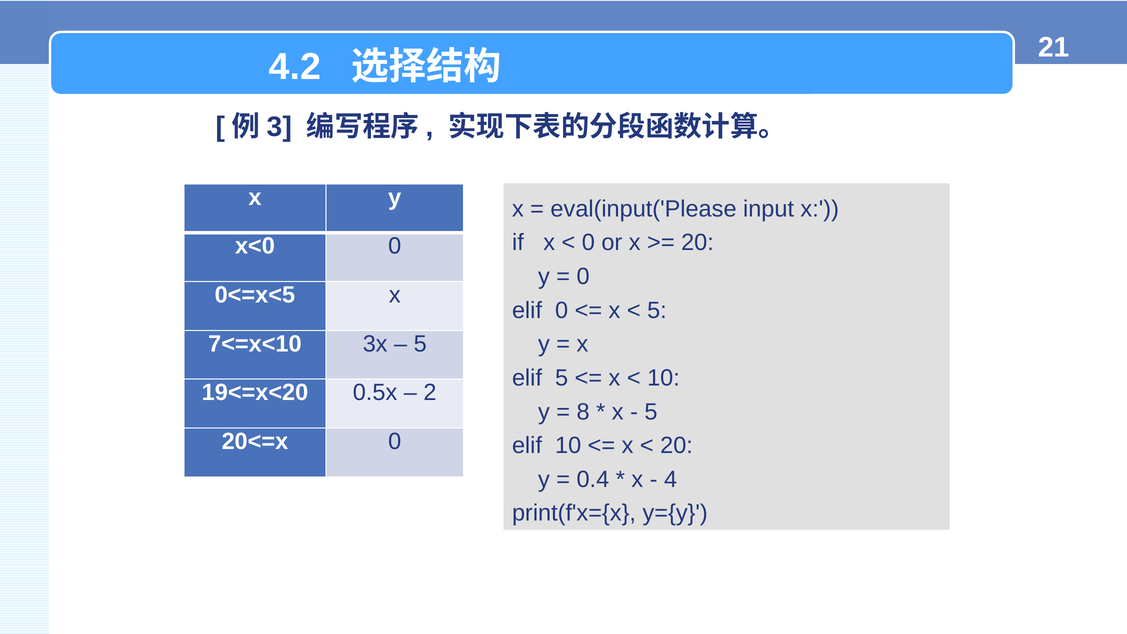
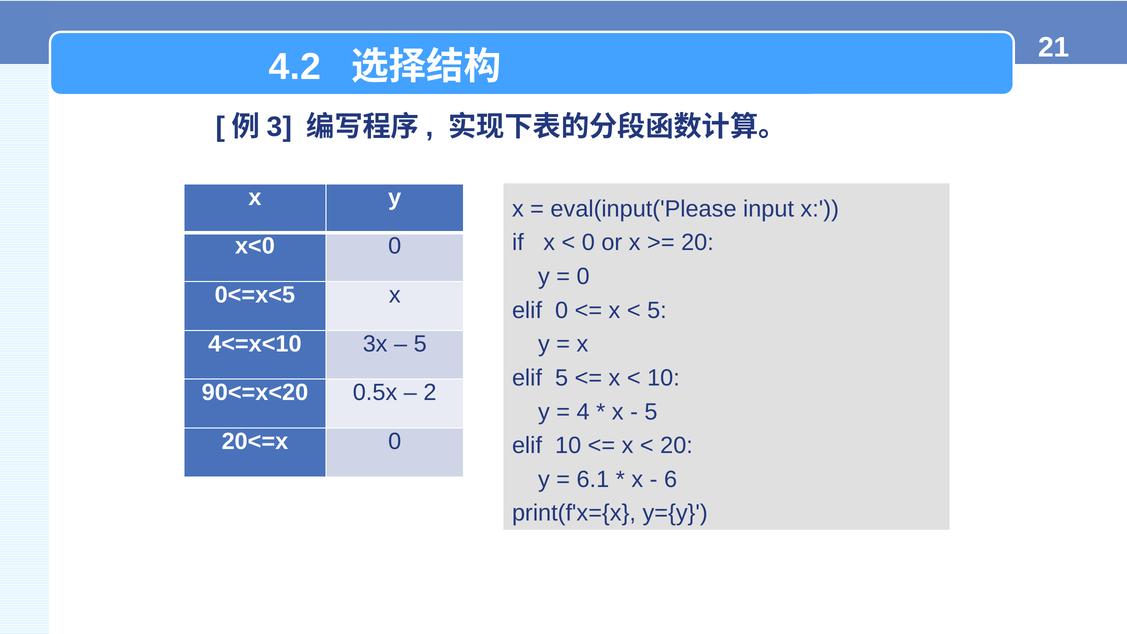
7<=x<10: 7<=x<10 -> 4<=x<10
19<=x<20: 19<=x<20 -> 90<=x<20
8: 8 -> 4
0.4: 0.4 -> 6.1
4: 4 -> 6
